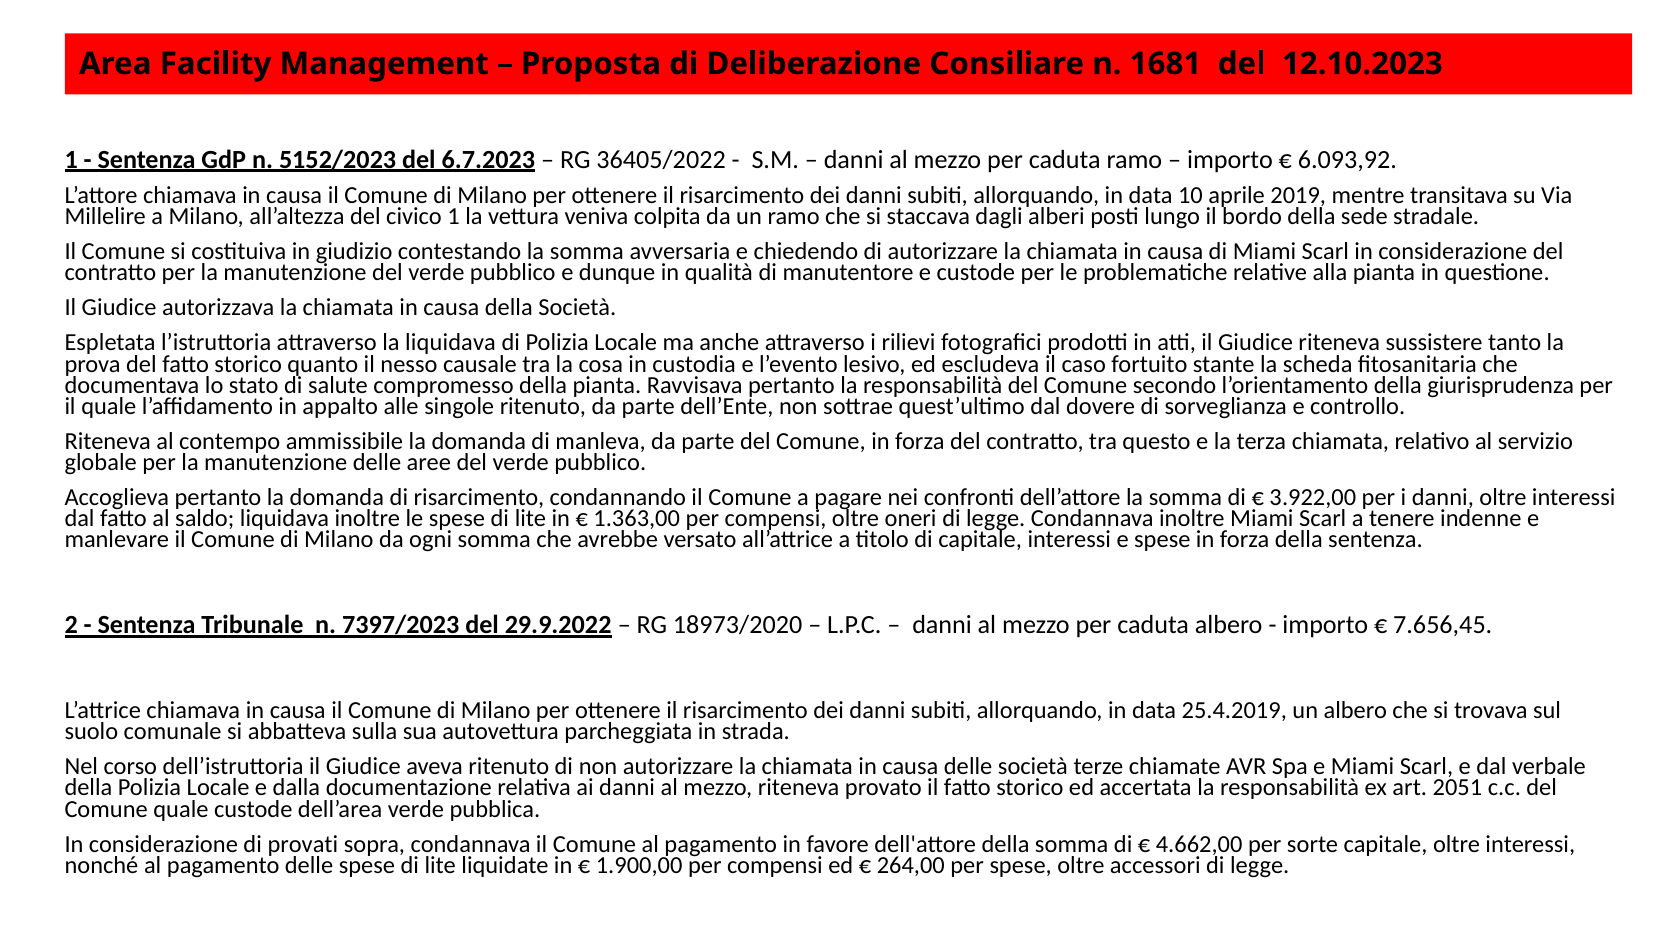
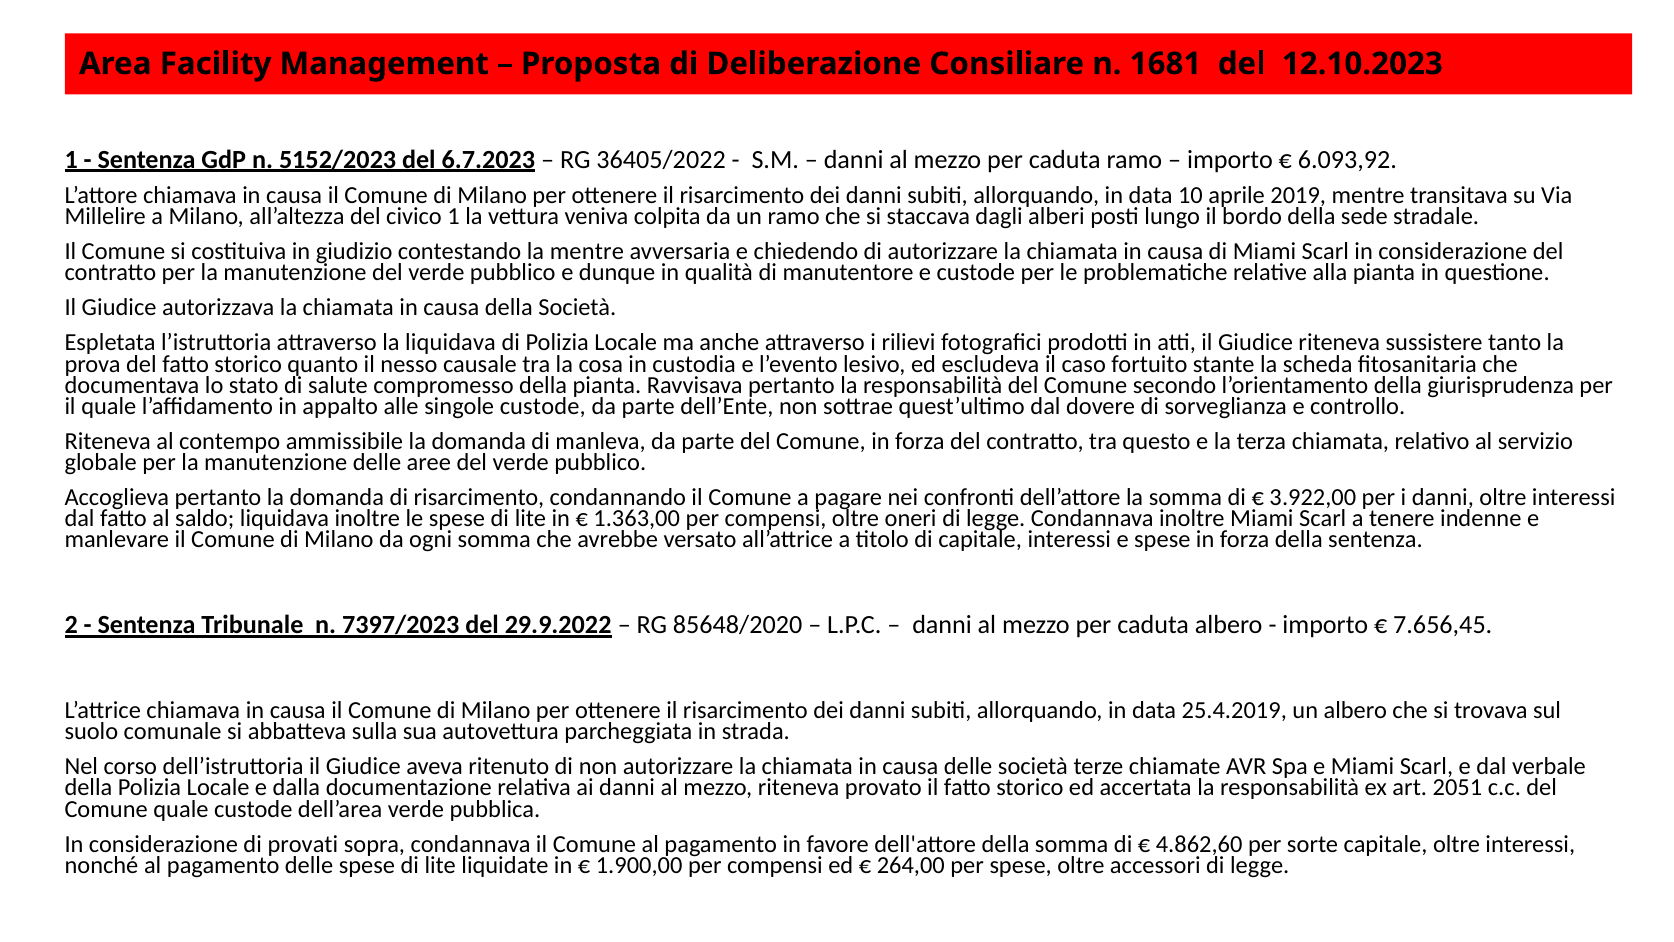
contestando la somma: somma -> mentre
singole ritenuto: ritenuto -> custode
18973/2020: 18973/2020 -> 85648/2020
4.662,00: 4.662,00 -> 4.862,60
